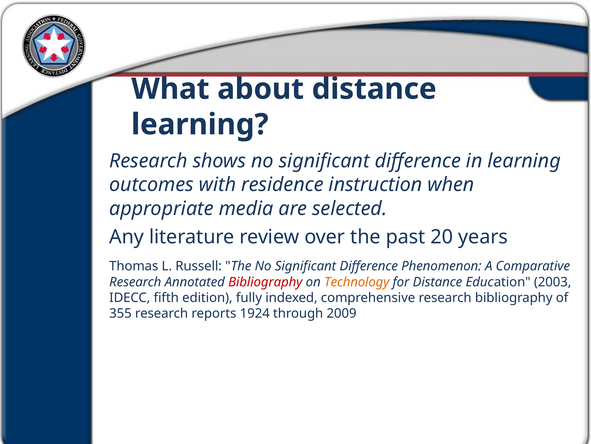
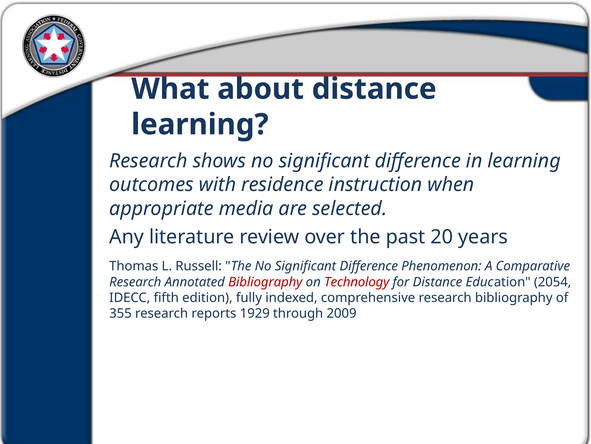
Technology colour: orange -> red
2003: 2003 -> 2054
1924: 1924 -> 1929
